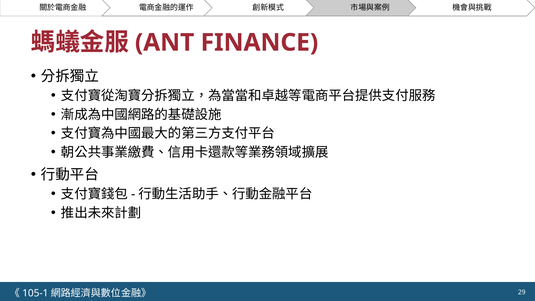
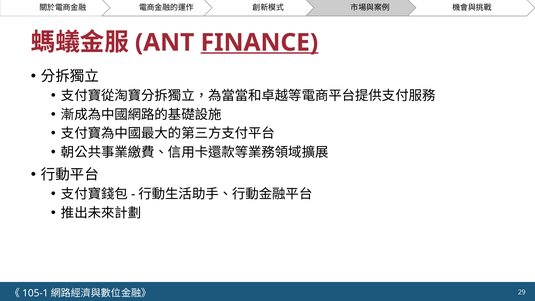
FINANCE underline: none -> present
